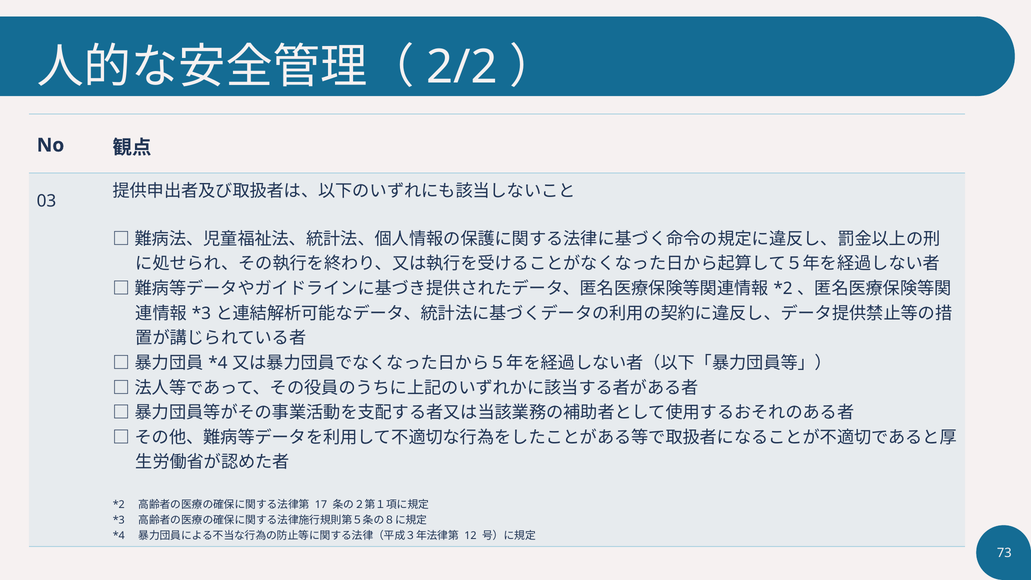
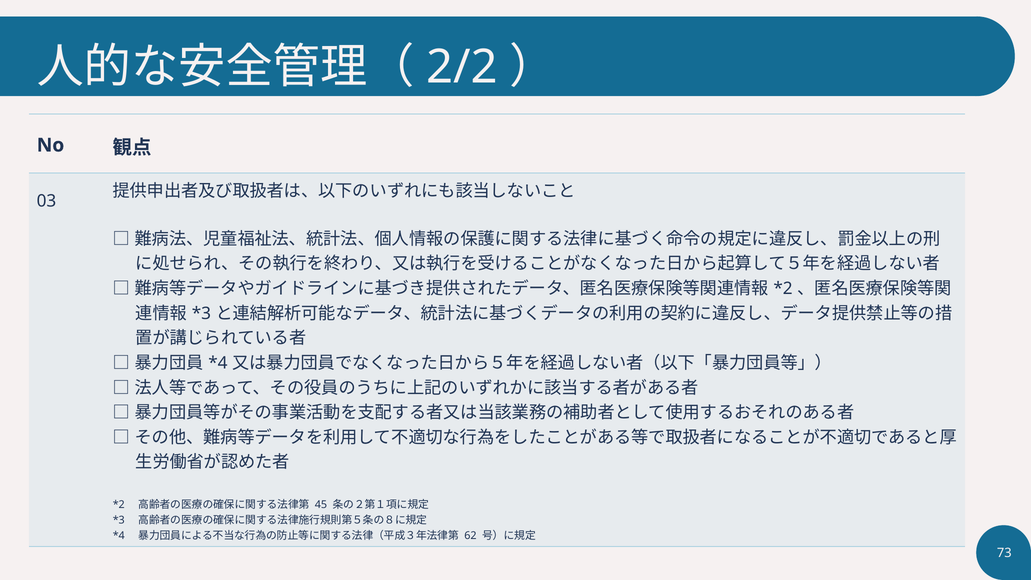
17: 17 -> 45
12: 12 -> 62
